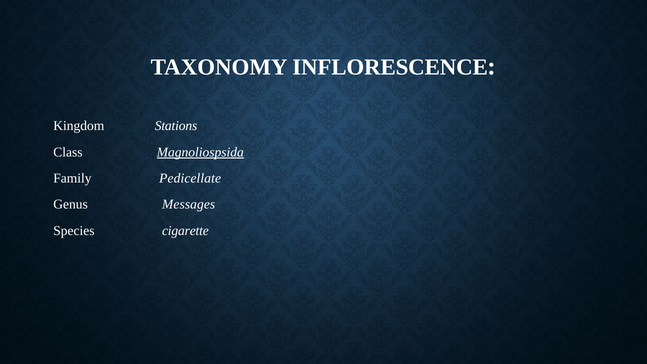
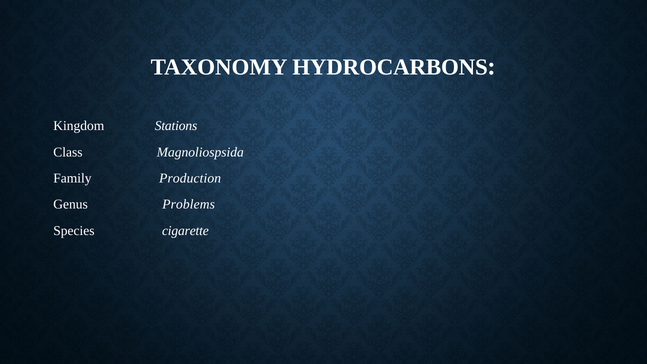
INFLORESCENCE: INFLORESCENCE -> HYDROCARBONS
Magnoliospsida underline: present -> none
Pedicellate: Pedicellate -> Production
Messages: Messages -> Problems
